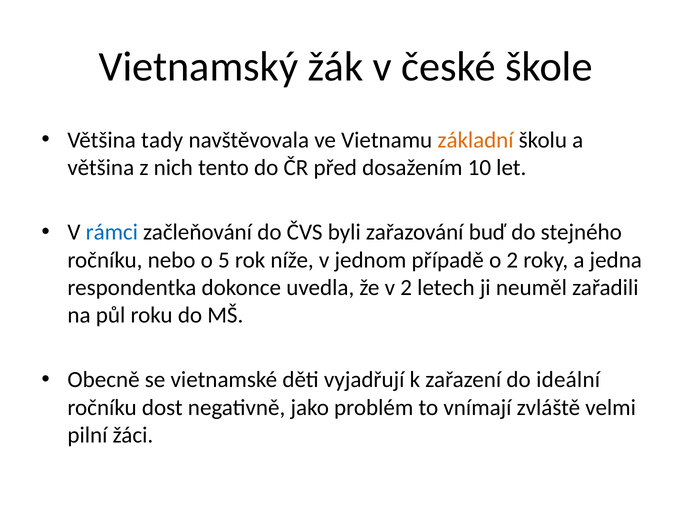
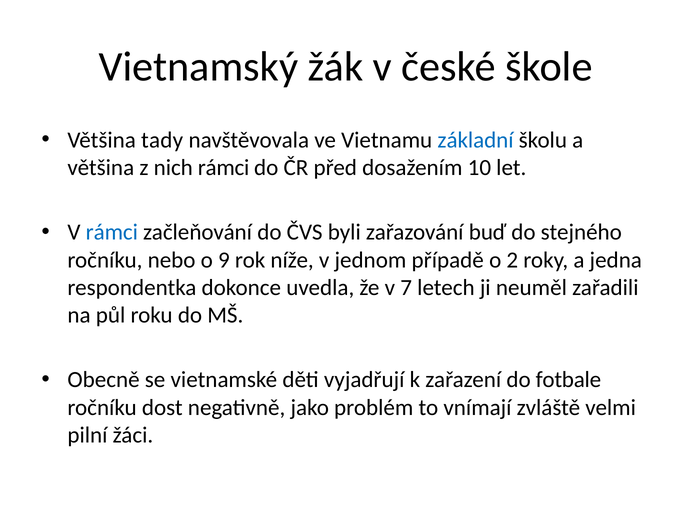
základní colour: orange -> blue
nich tento: tento -> rámci
5: 5 -> 9
v 2: 2 -> 7
ideální: ideální -> fotbale
